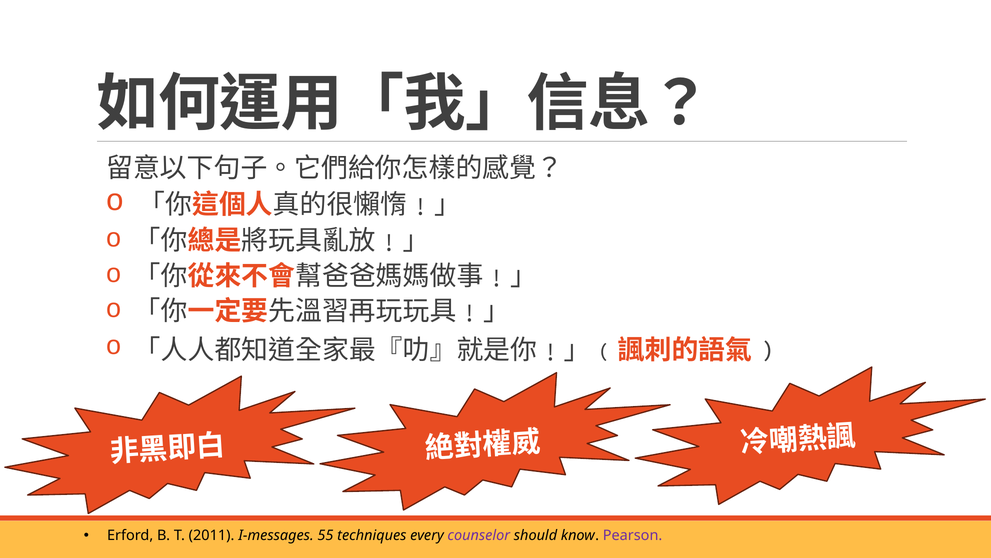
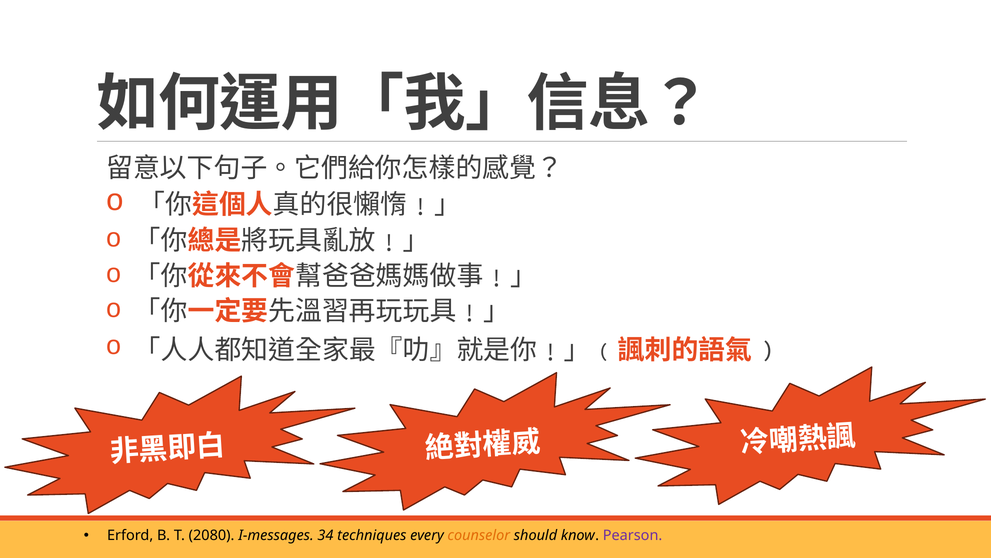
2011: 2011 -> 2080
55: 55 -> 34
counselor colour: purple -> orange
